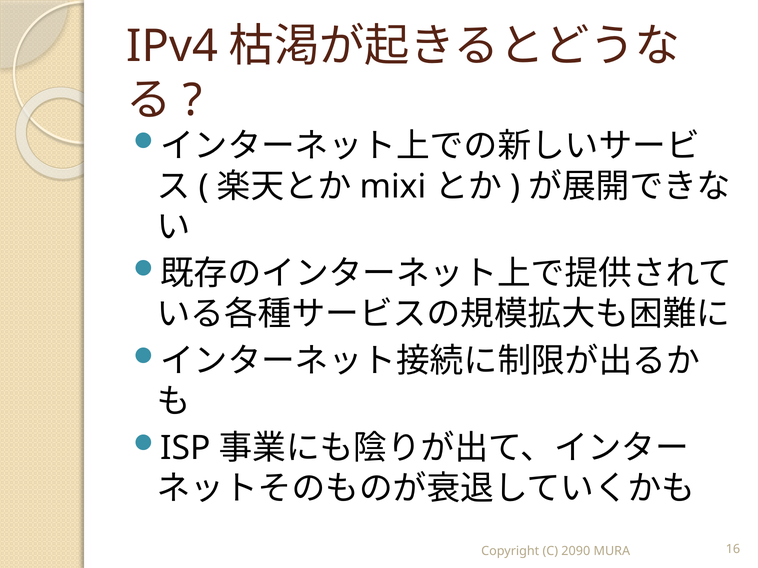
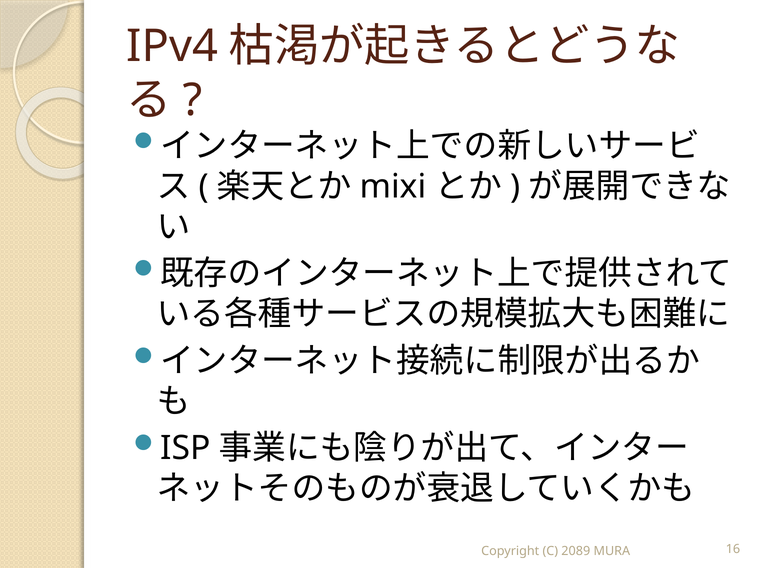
2090: 2090 -> 2089
